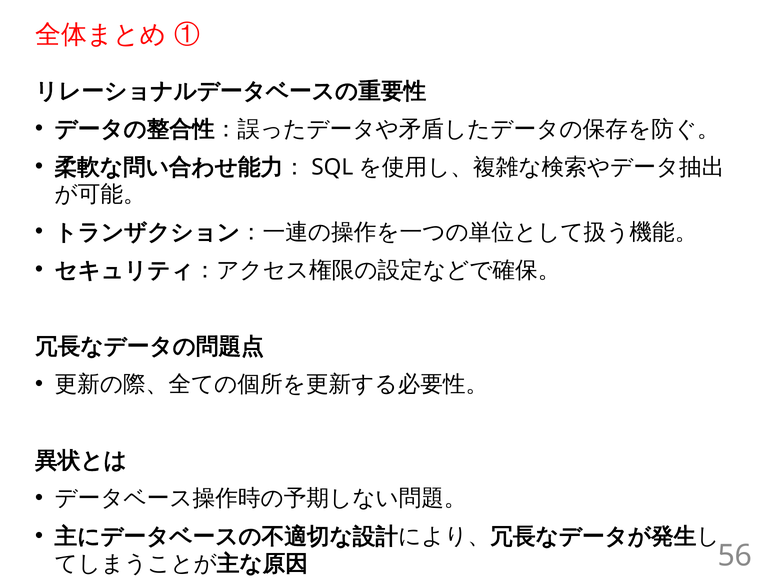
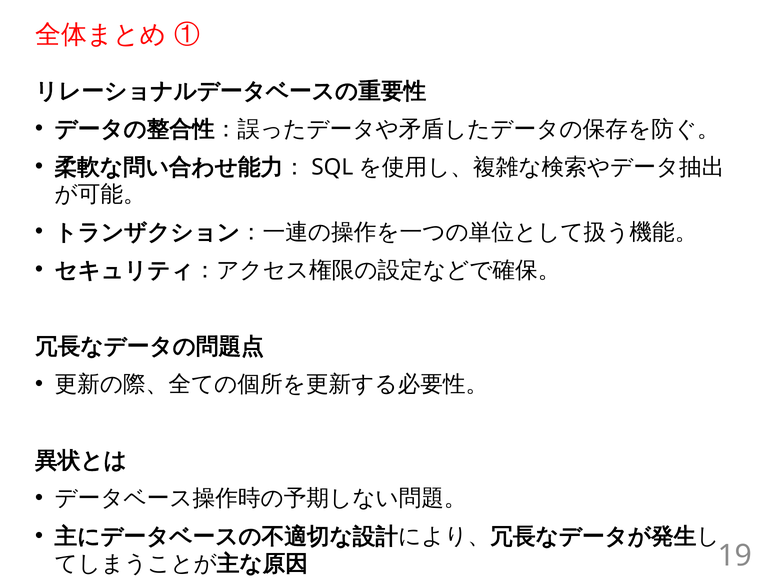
56: 56 -> 19
